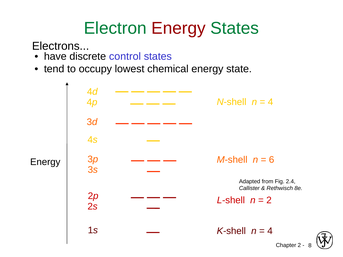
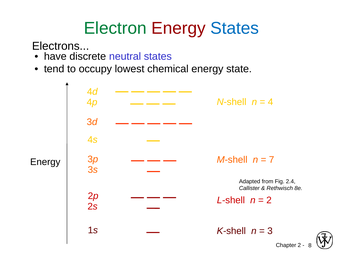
States at (235, 28) colour: green -> blue
control: control -> neutral
6: 6 -> 7
4 at (270, 231): 4 -> 3
